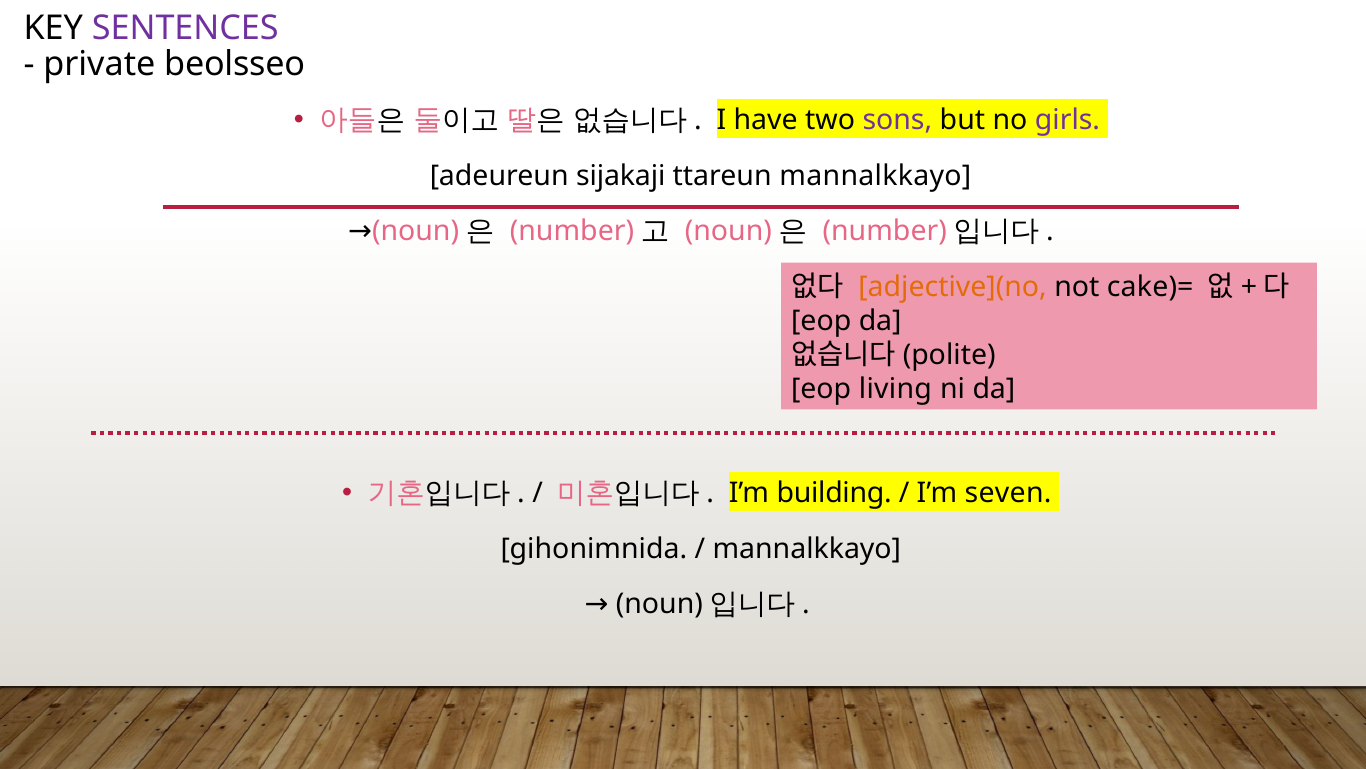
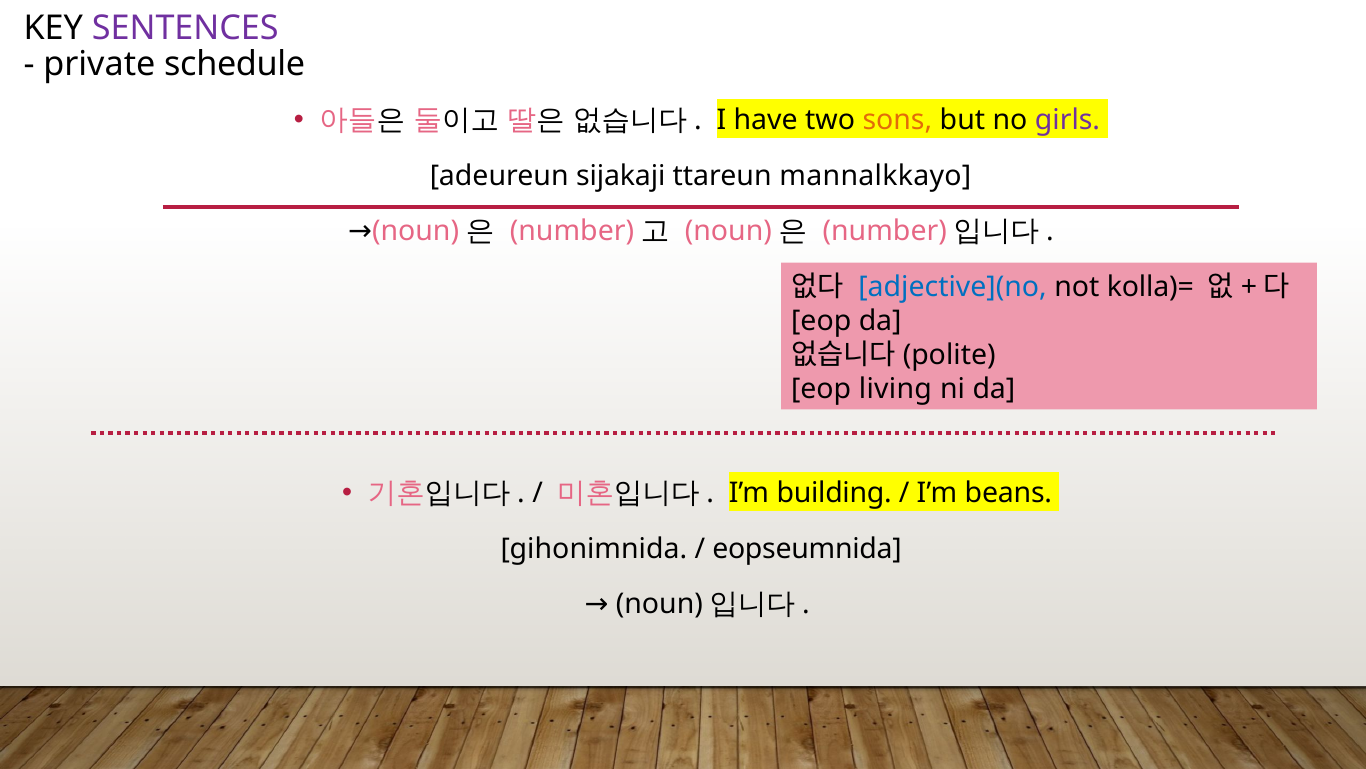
beolsseo: beolsseo -> schedule
sons colour: purple -> orange
adjective](no colour: orange -> blue
cake)=: cake)= -> kolla)=
seven: seven -> beans
mannalkkayo at (807, 548): mannalkkayo -> eopseumnida
